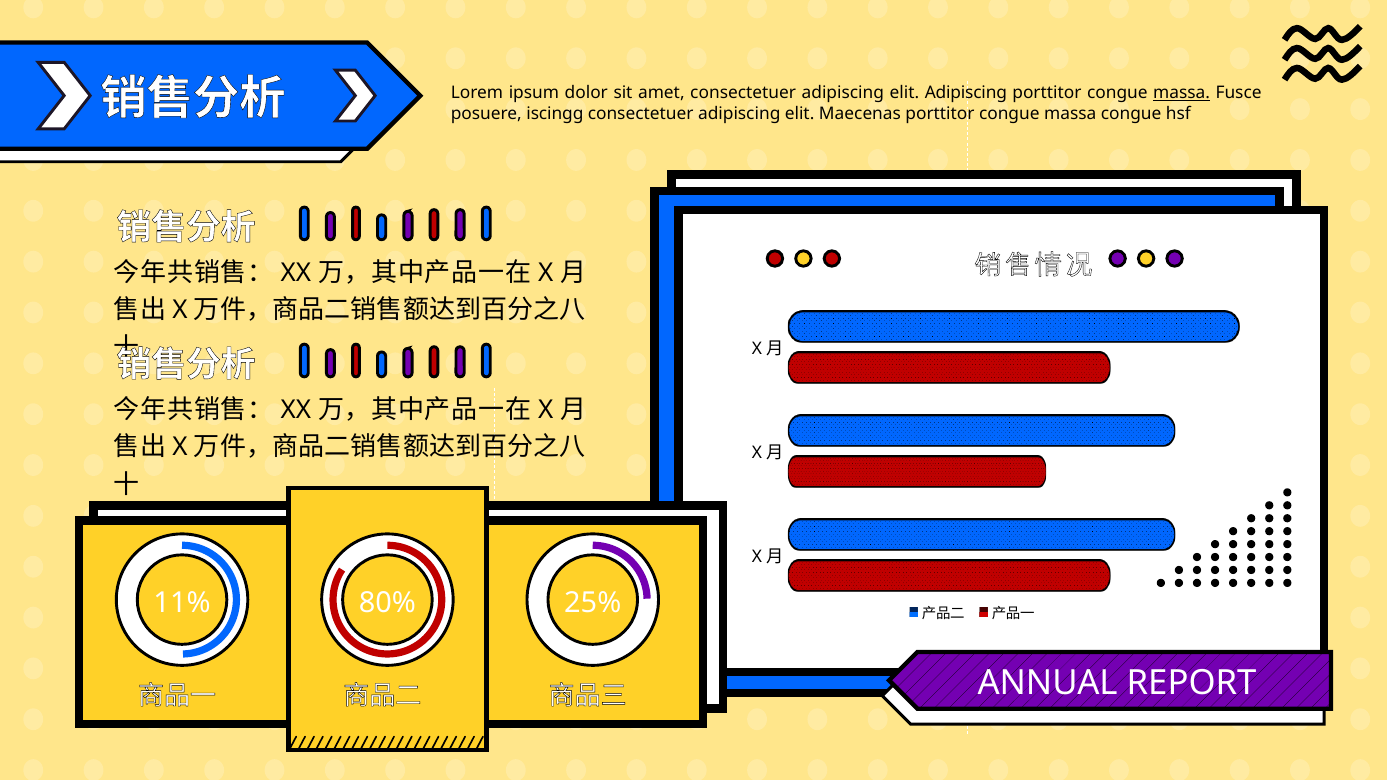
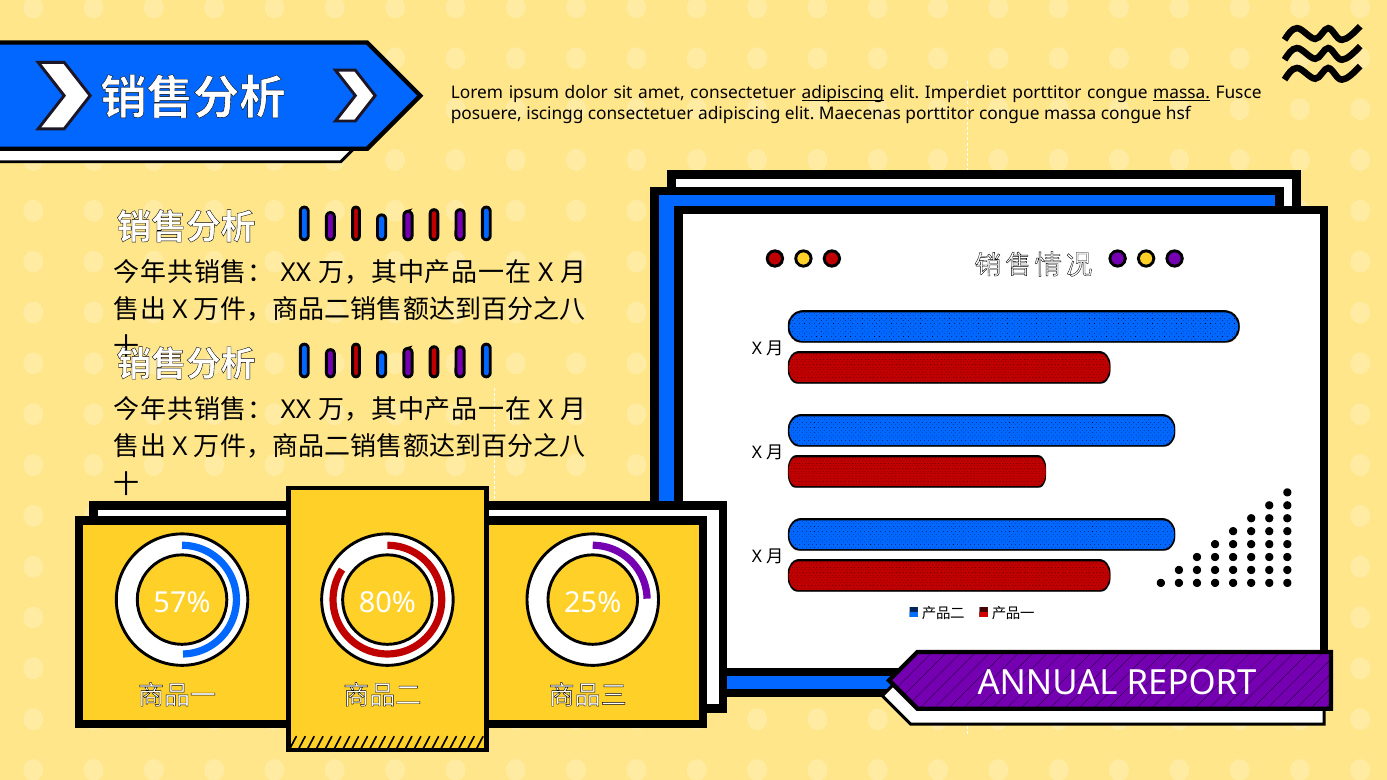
adipiscing at (843, 93) underline: none -> present
elit Adipiscing: Adipiscing -> Imperdiet
11%: 11% -> 57%
